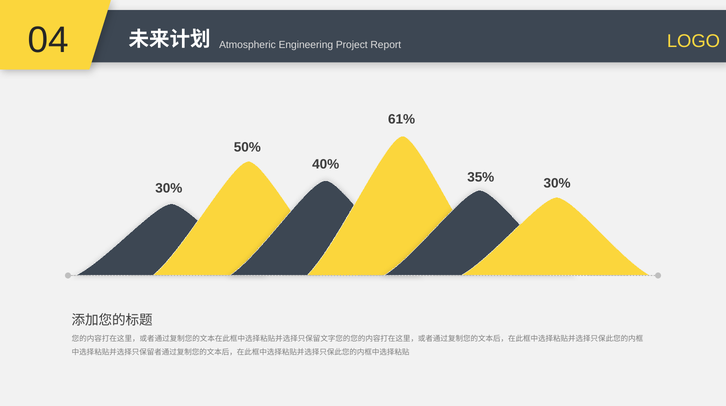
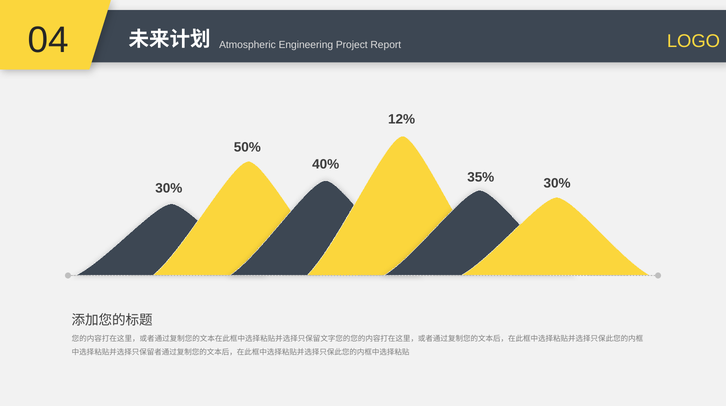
61%: 61% -> 12%
